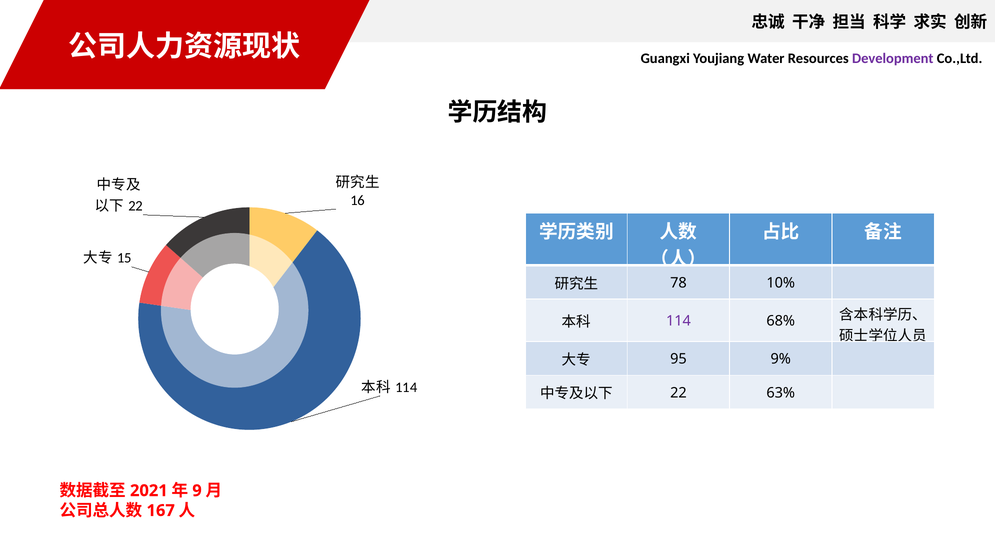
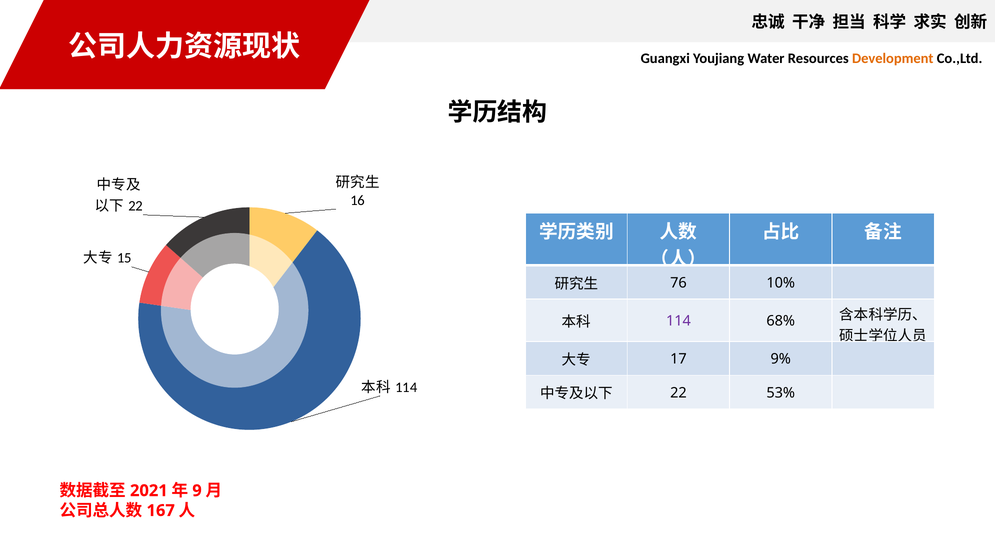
Development colour: purple -> orange
78: 78 -> 76
95: 95 -> 17
63%: 63% -> 53%
